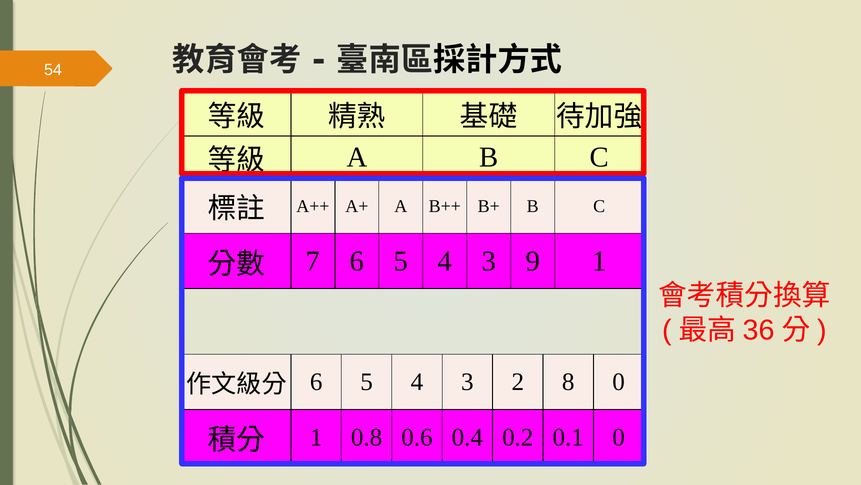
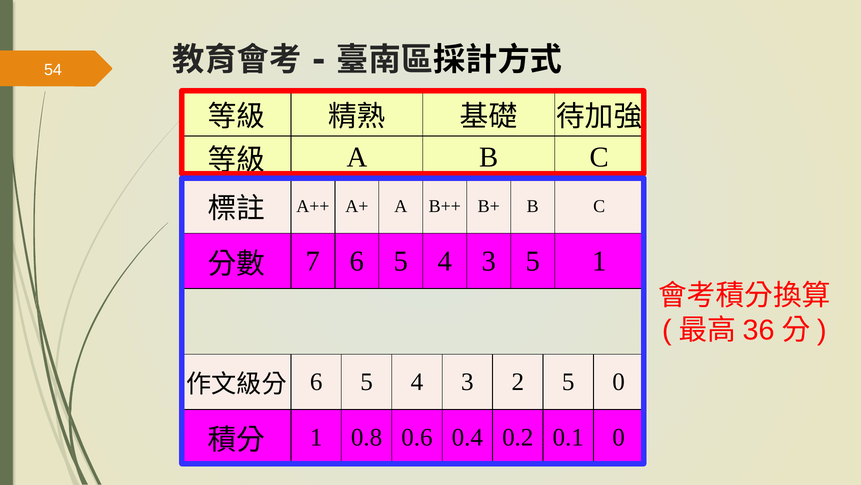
3 9: 9 -> 5
2 8: 8 -> 5
